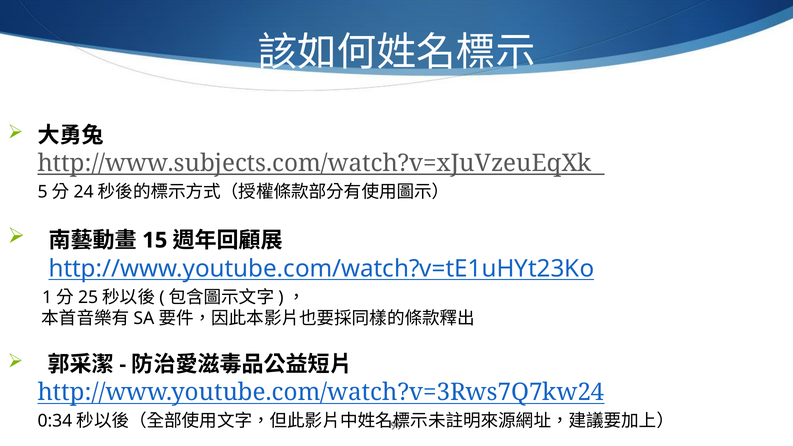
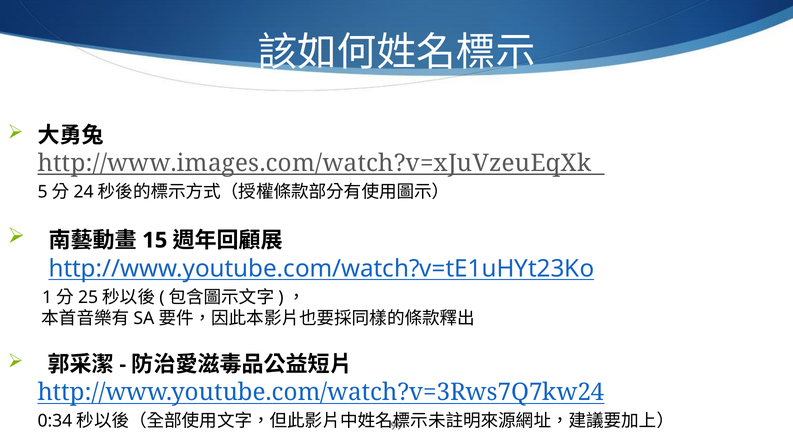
http://www.subjects.com/watch?v=xJuVzeuEqXk: http://www.subjects.com/watch?v=xJuVzeuEqXk -> http://www.images.com/watch?v=xJuVzeuEqXk
